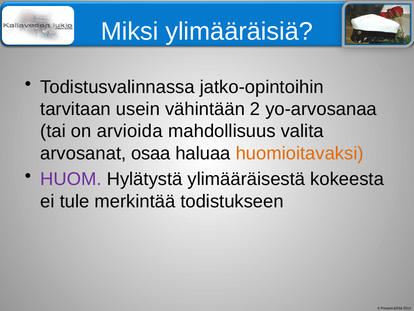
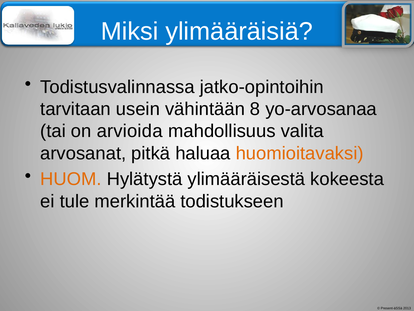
2: 2 -> 8
osaa: osaa -> pitkä
HUOM colour: purple -> orange
